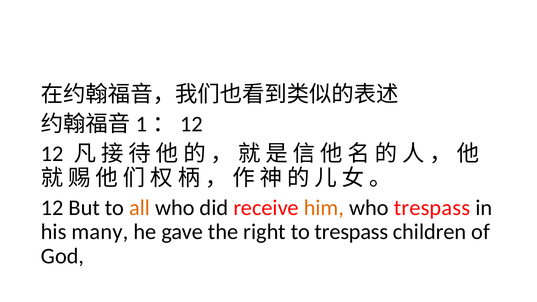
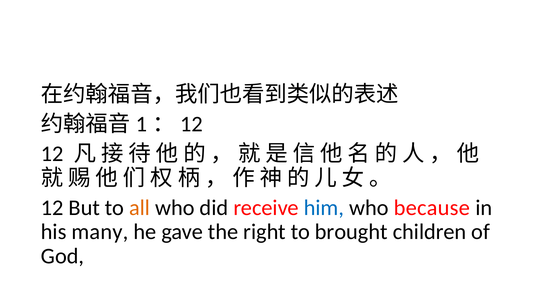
him colour: orange -> blue
who trespass: trespass -> because
to trespass: trespass -> brought
